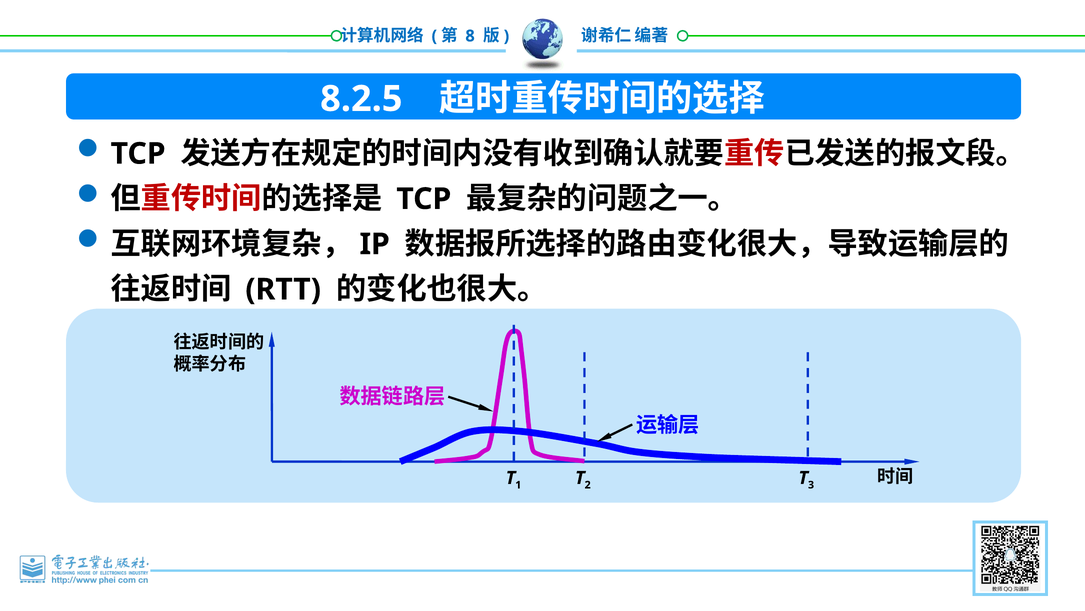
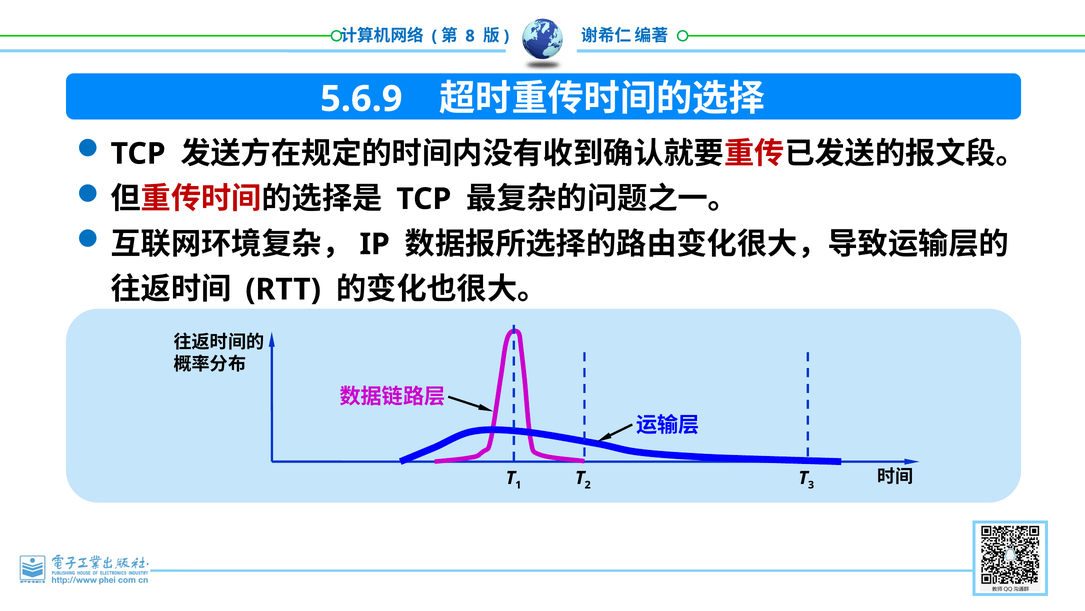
8.2.5: 8.2.5 -> 5.6.9
